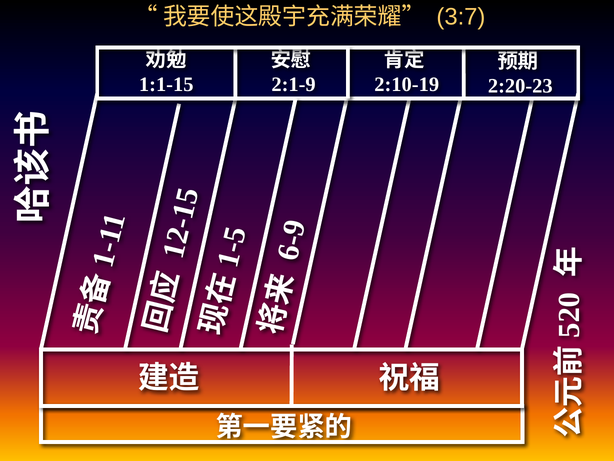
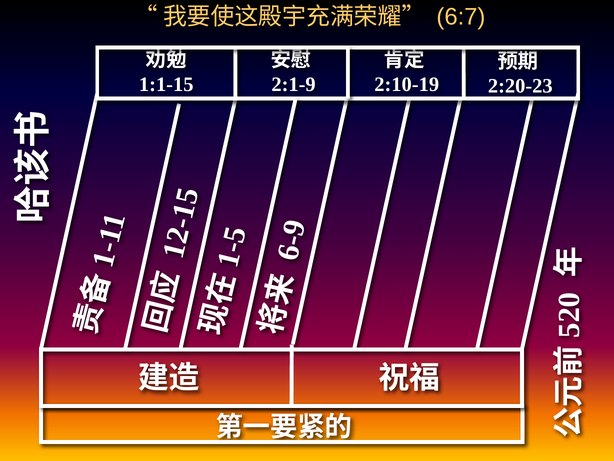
3:7: 3:7 -> 6:7
